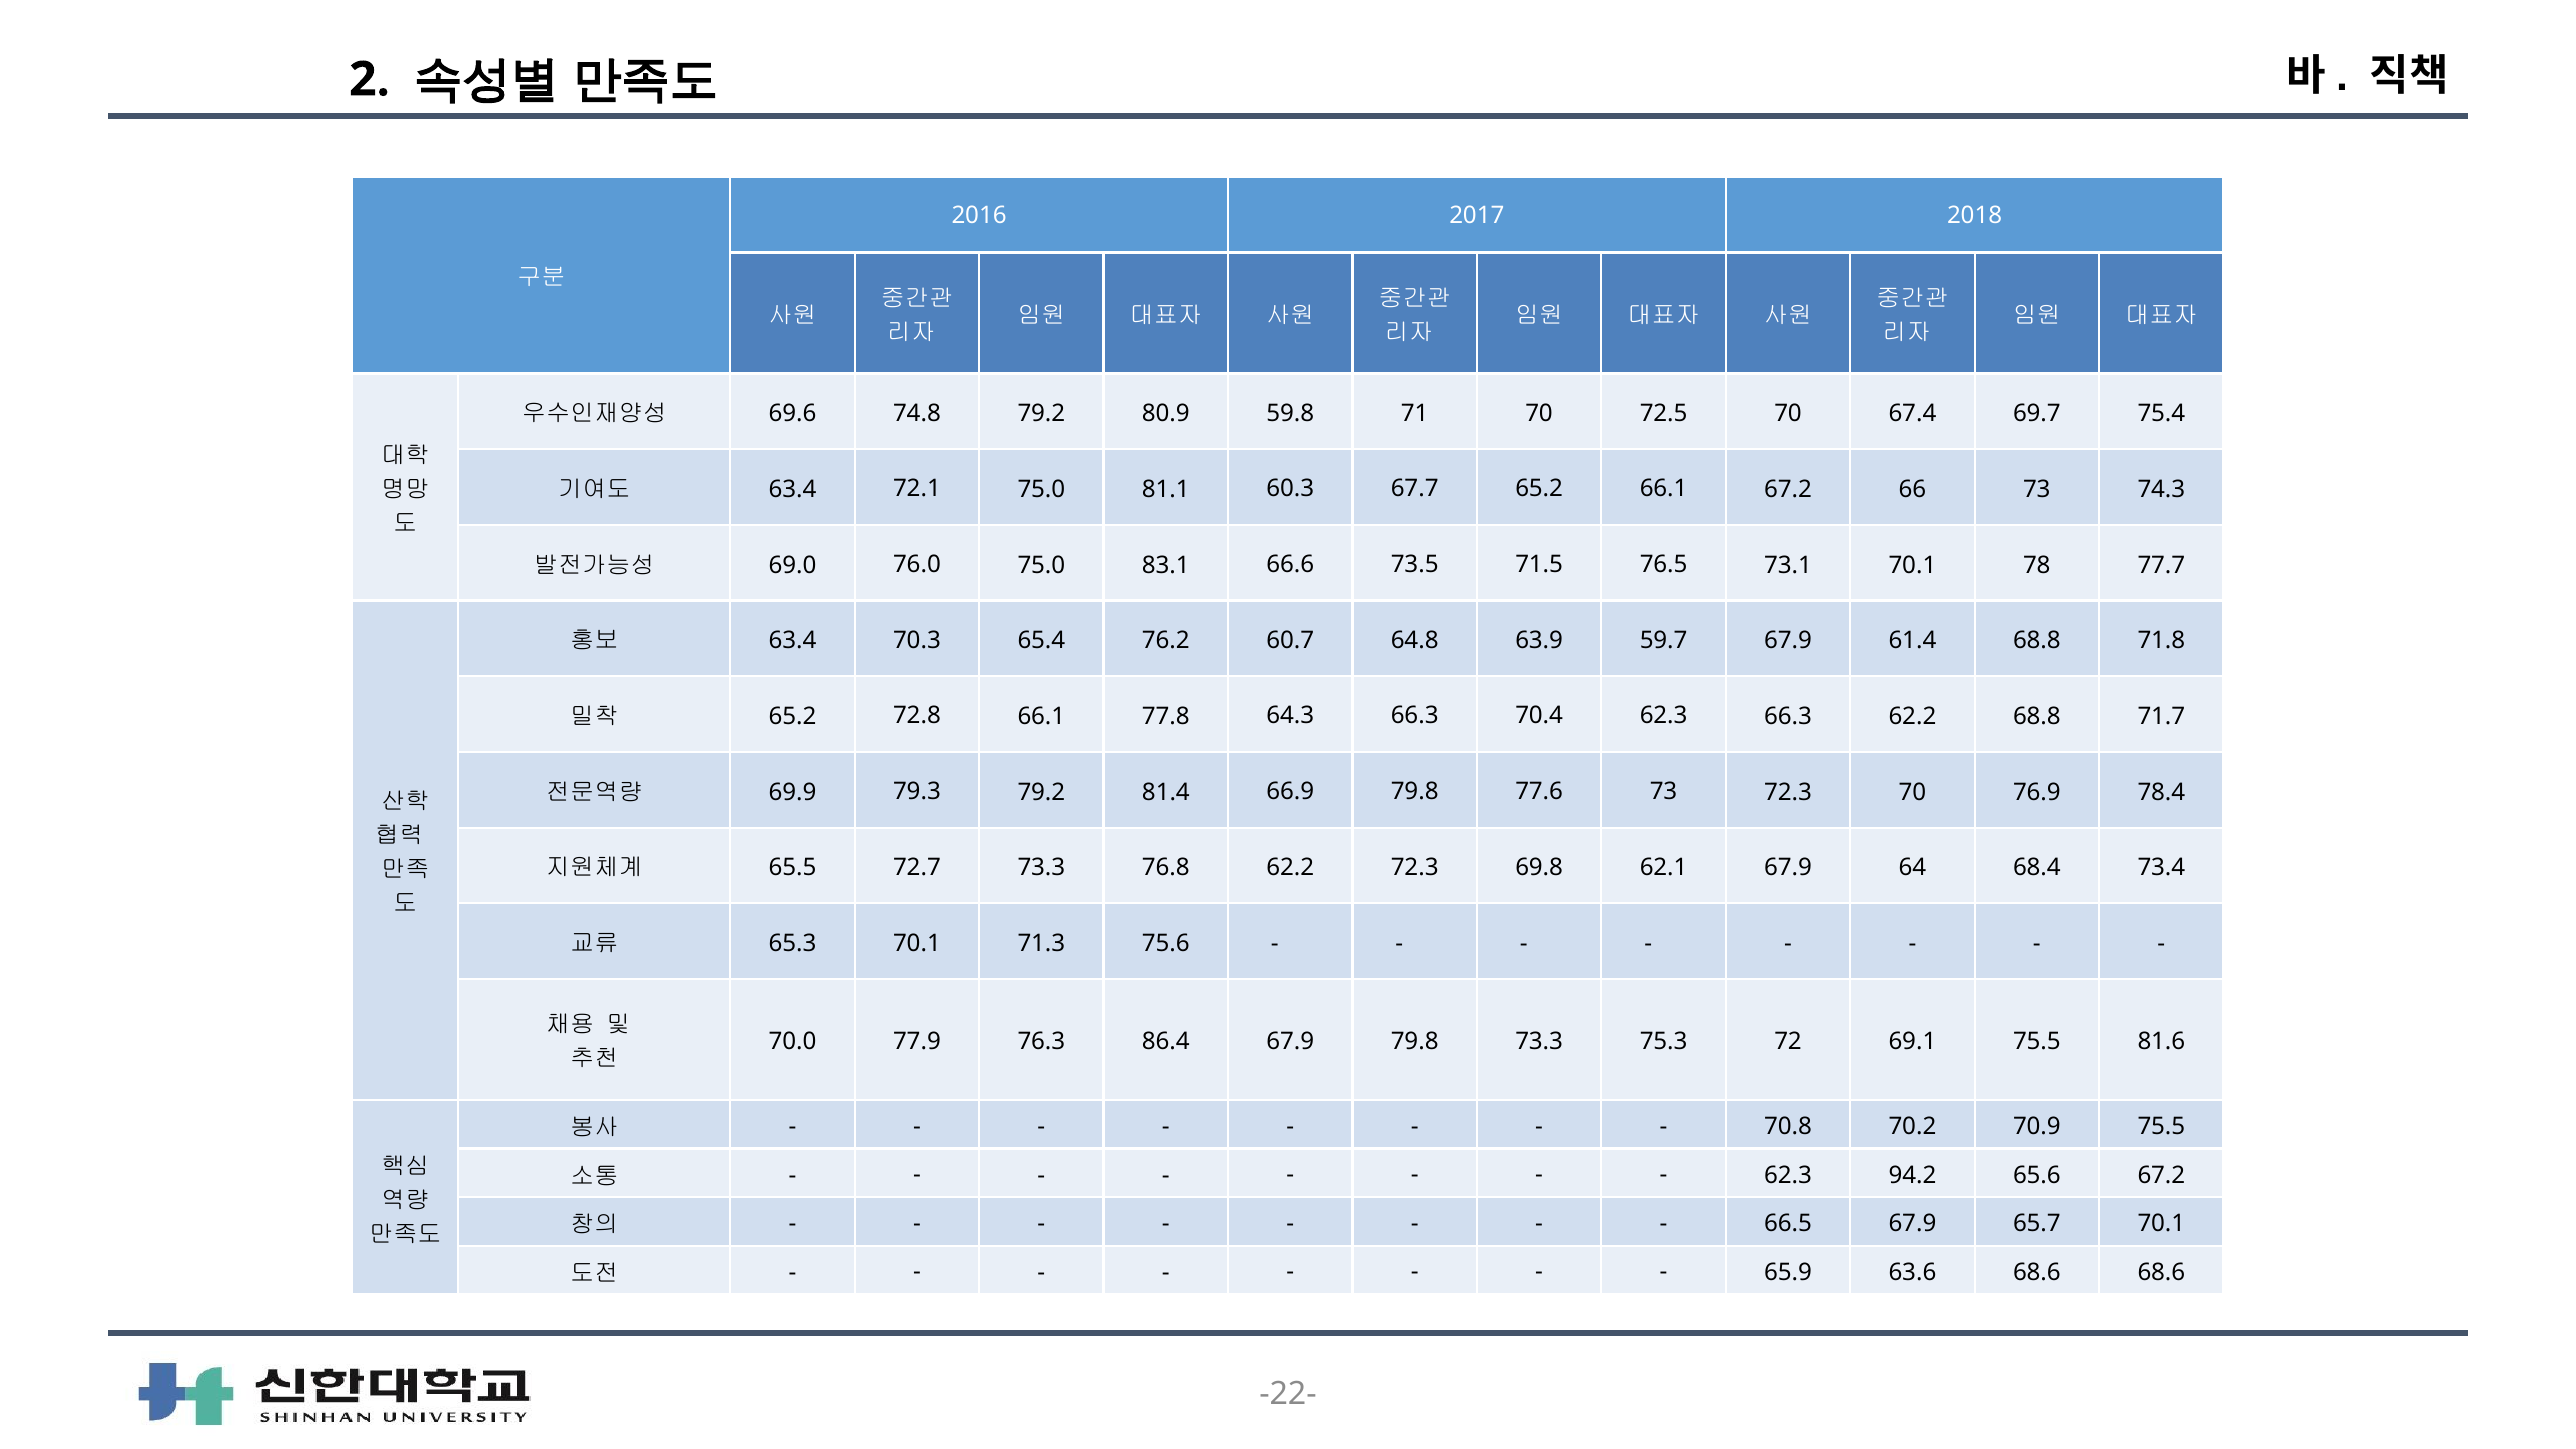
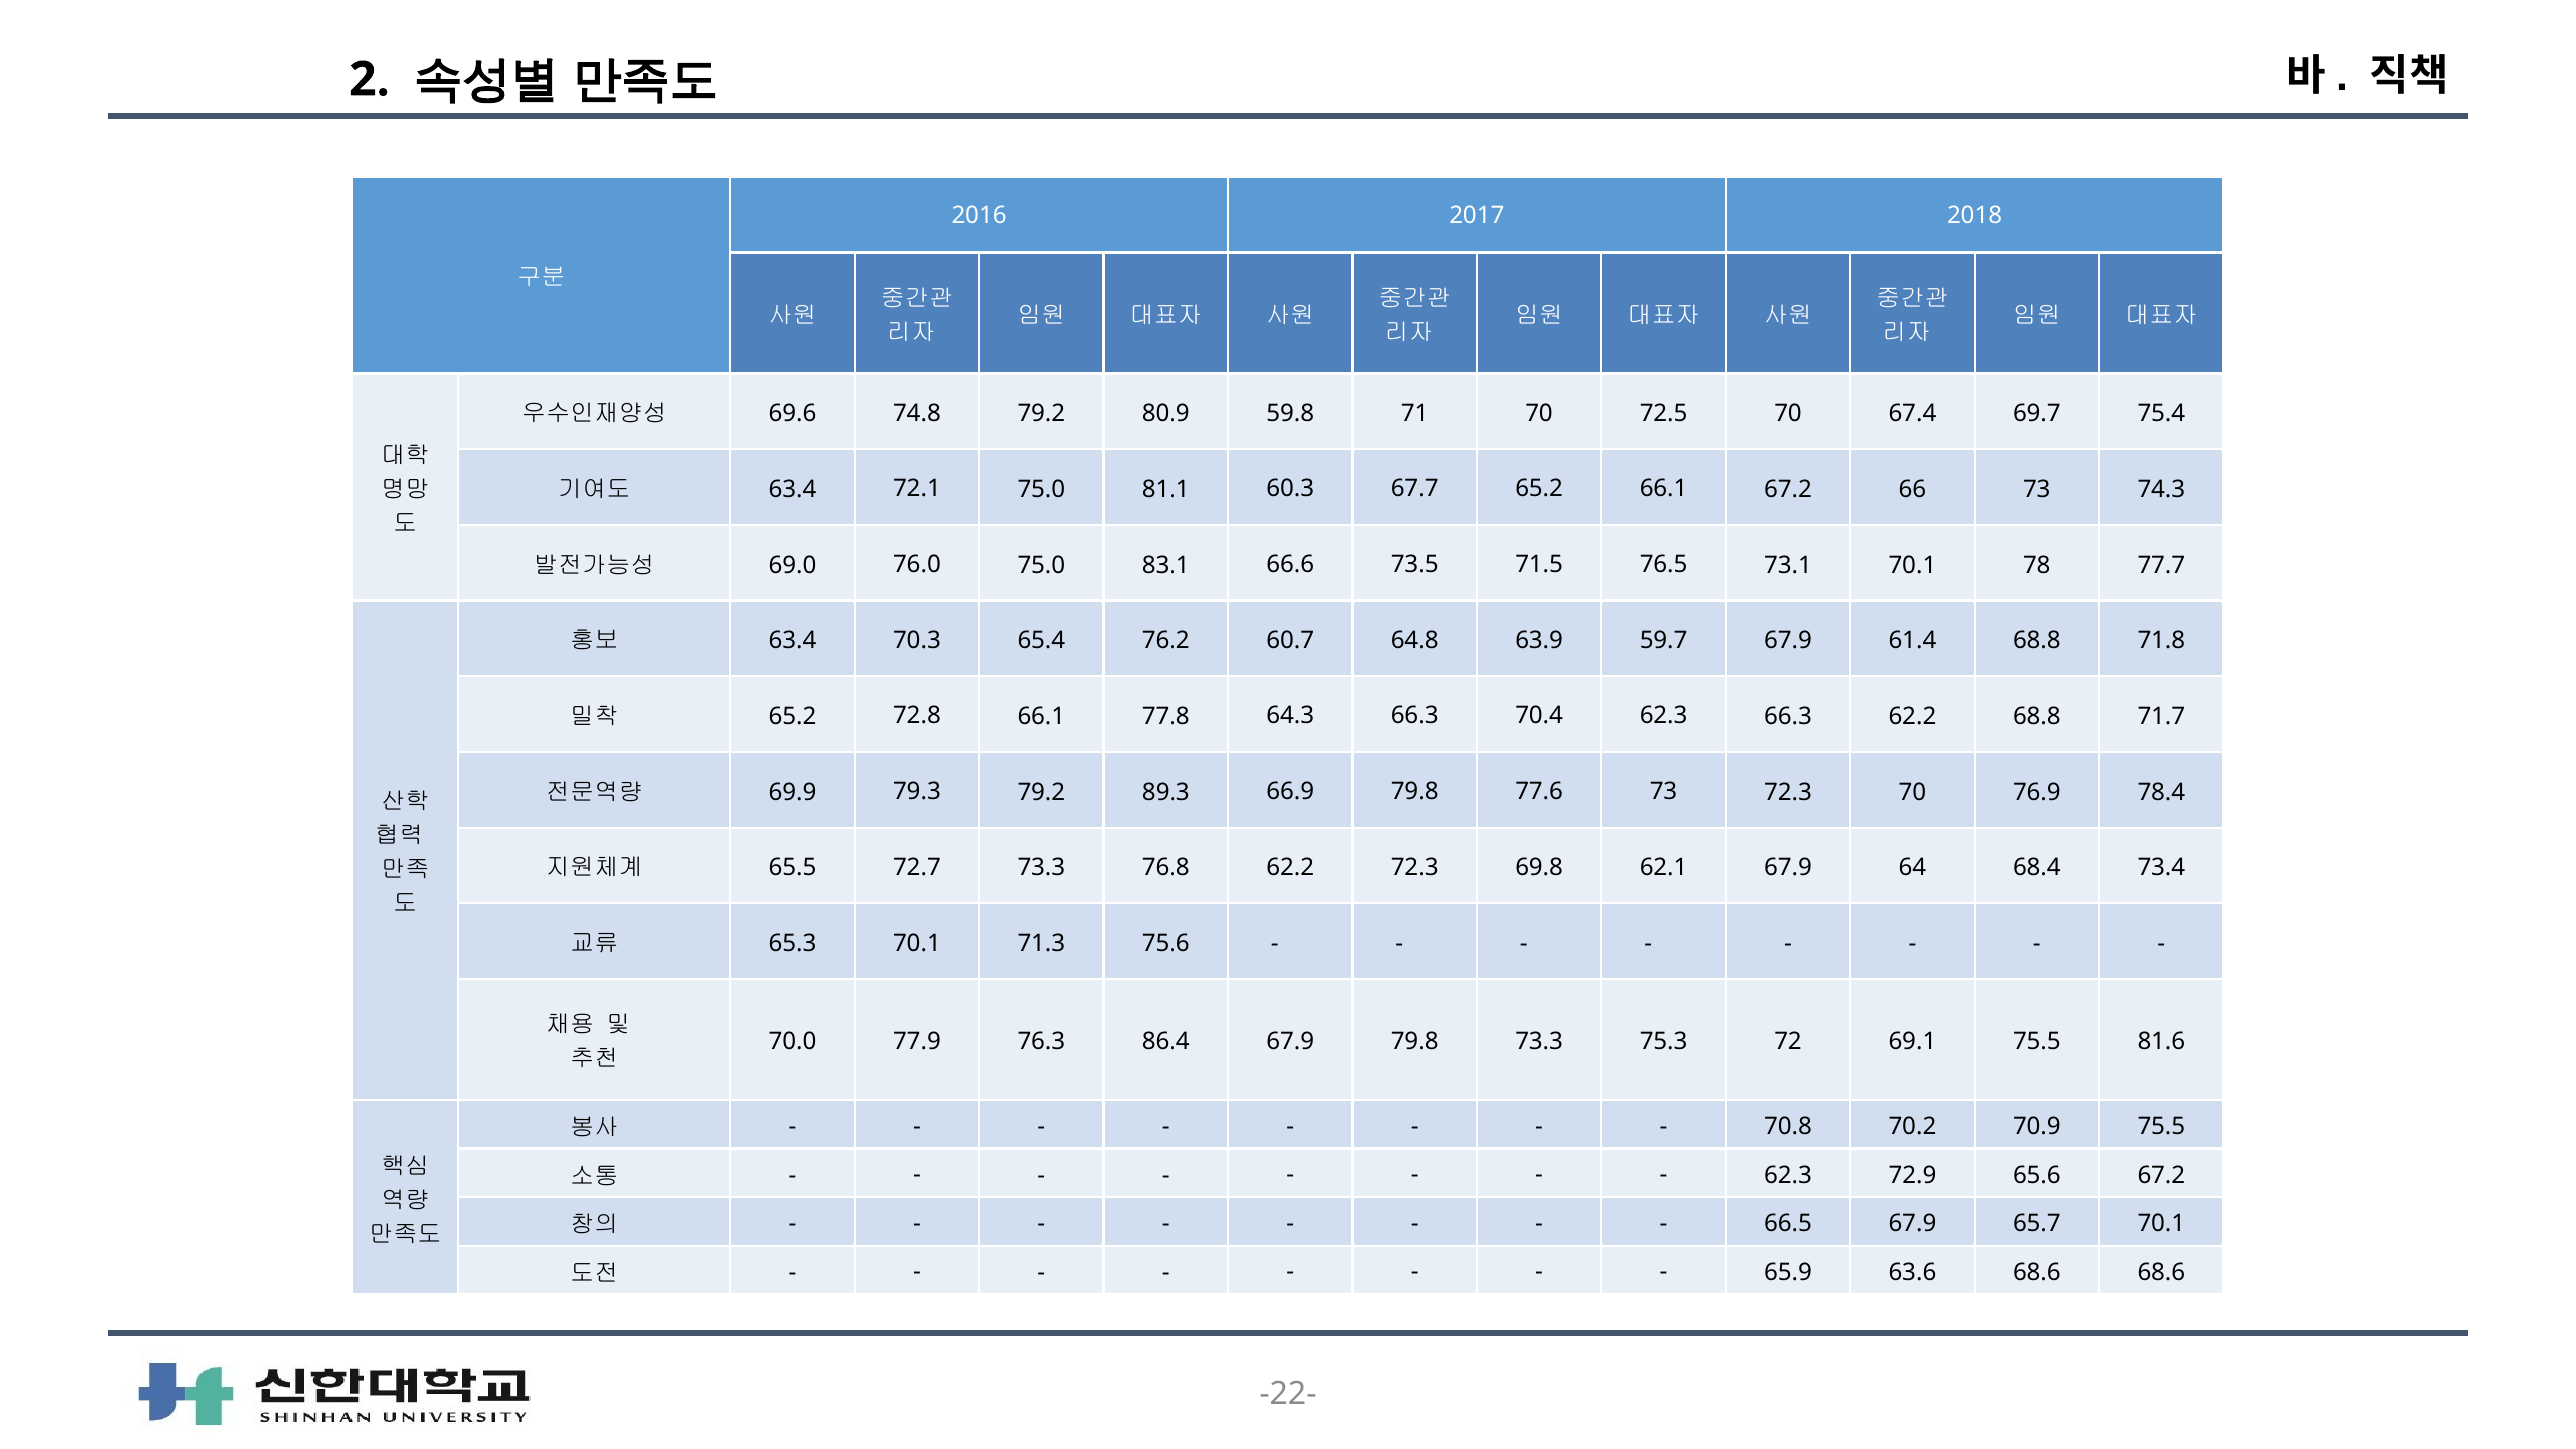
81.4: 81.4 -> 89.3
94.2: 94.2 -> 72.9
